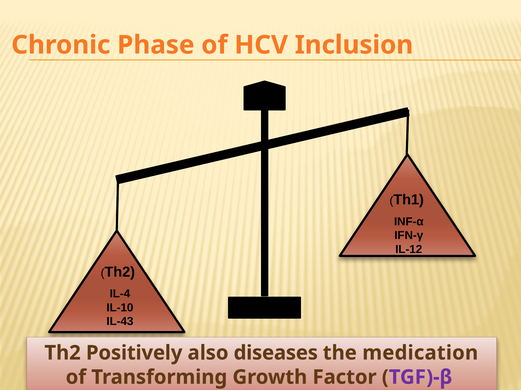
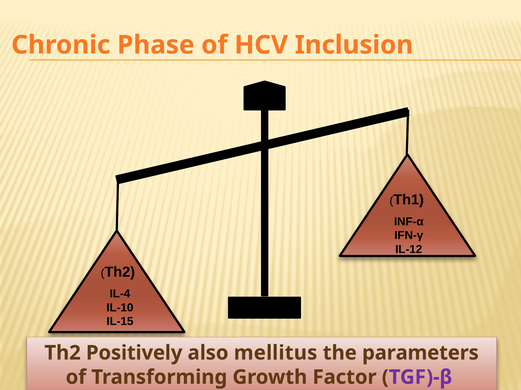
IL-43: IL-43 -> IL-15
diseases: diseases -> mellitus
medication: medication -> parameters
